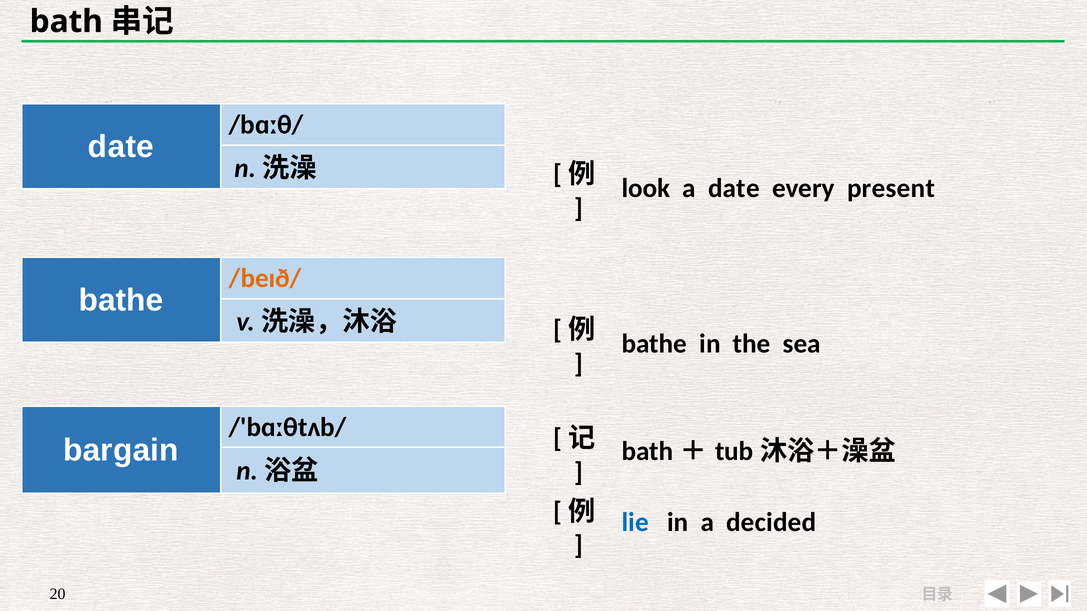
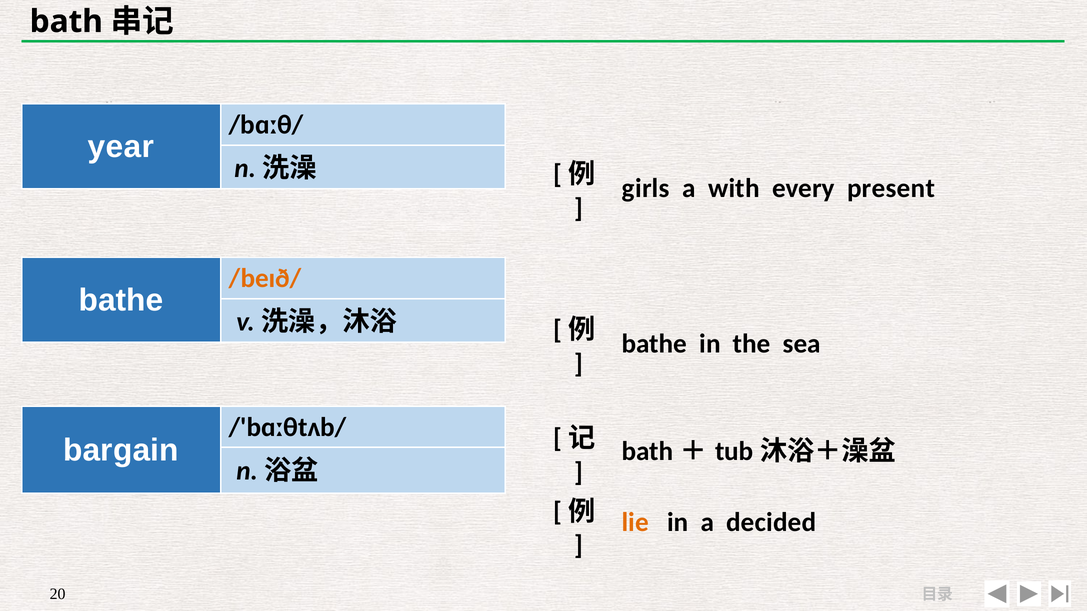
date at (121, 147): date -> year
look: look -> girls
a date: date -> with
lie colour: blue -> orange
